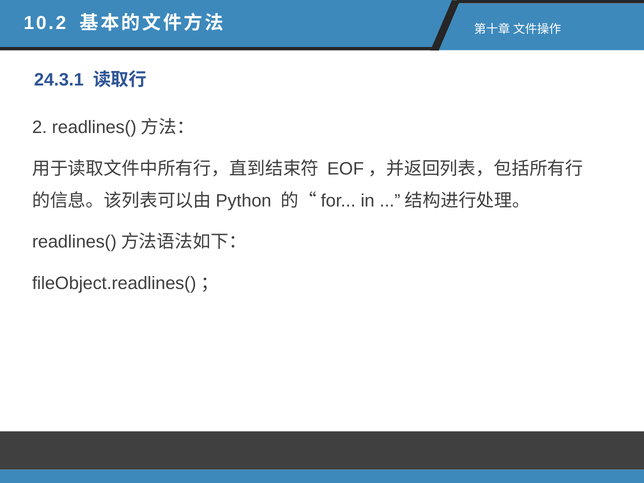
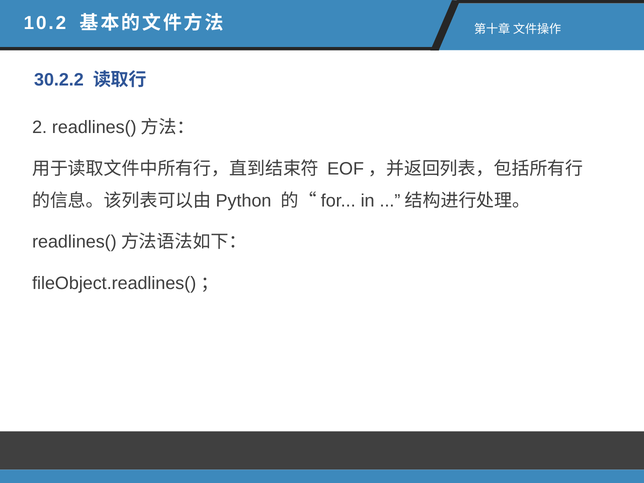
24.3.1: 24.3.1 -> 30.2.2
